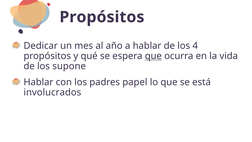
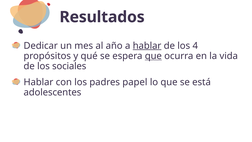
Propósitos at (102, 17): Propósitos -> Resultados
hablar at (147, 46) underline: none -> present
supone: supone -> sociales
involucrados: involucrados -> adolescentes
